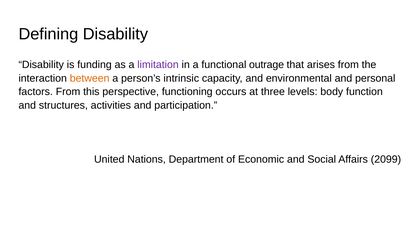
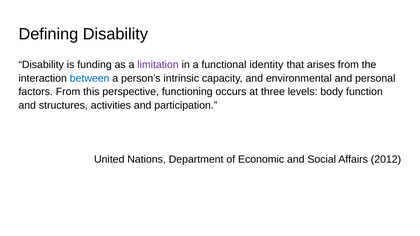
outrage: outrage -> identity
between colour: orange -> blue
2099: 2099 -> 2012
